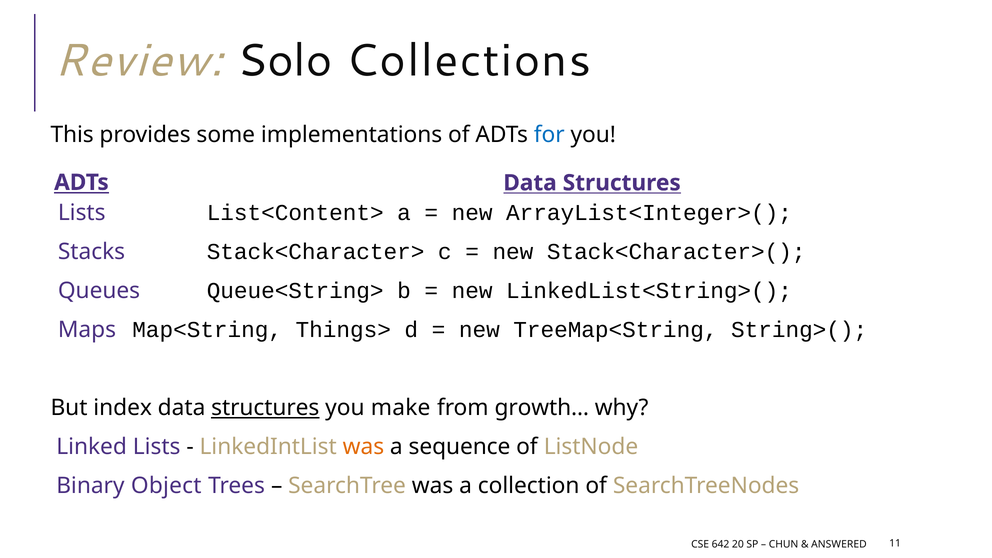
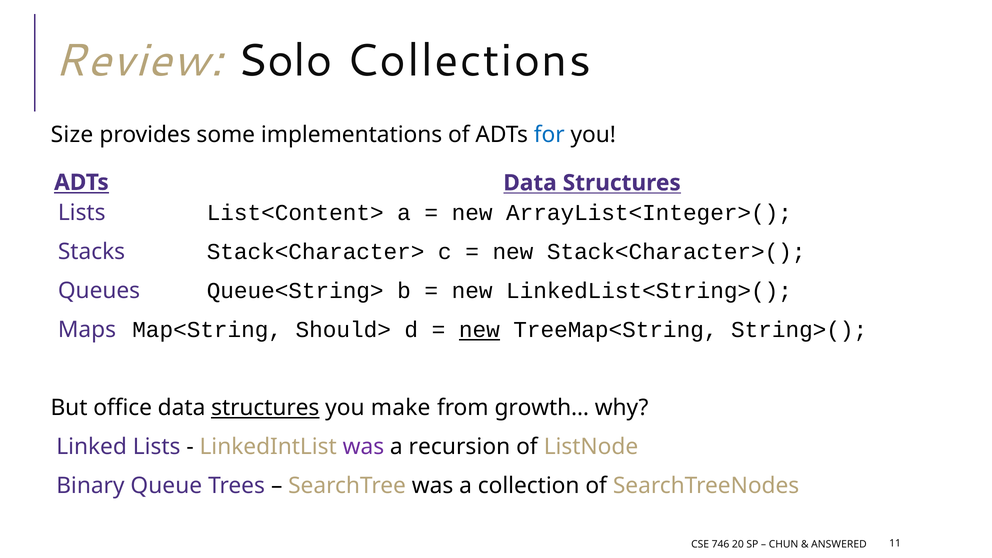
This: This -> Size
Things>: Things> -> Should>
new at (479, 330) underline: none -> present
index: index -> office
was at (363, 447) colour: orange -> purple
sequence: sequence -> recursion
Object: Object -> Queue
642: 642 -> 746
